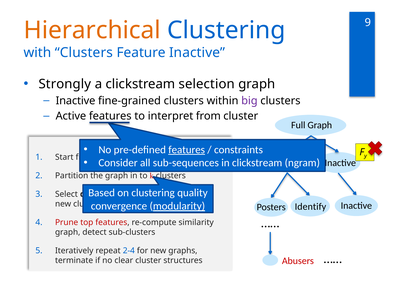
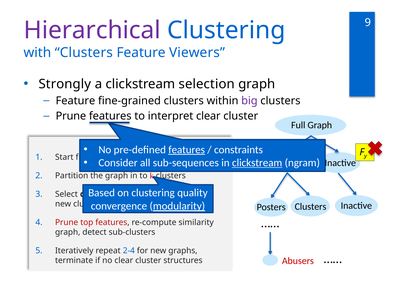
Hierarchical colour: orange -> purple
Feature Inactive: Inactive -> Viewers
Inactive at (75, 100): Inactive -> Feature
Active at (71, 116): Active -> Prune
interpret from: from -> clear
clickstream at (257, 163) underline: none -> present
Identify at (310, 206): Identify -> Clusters
